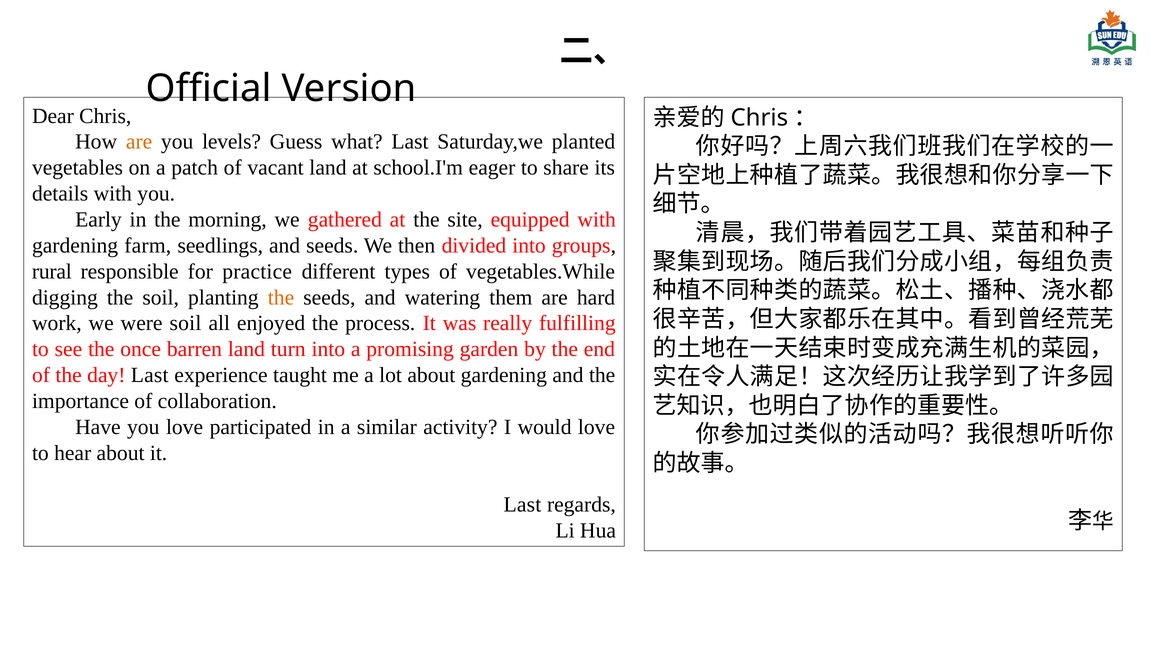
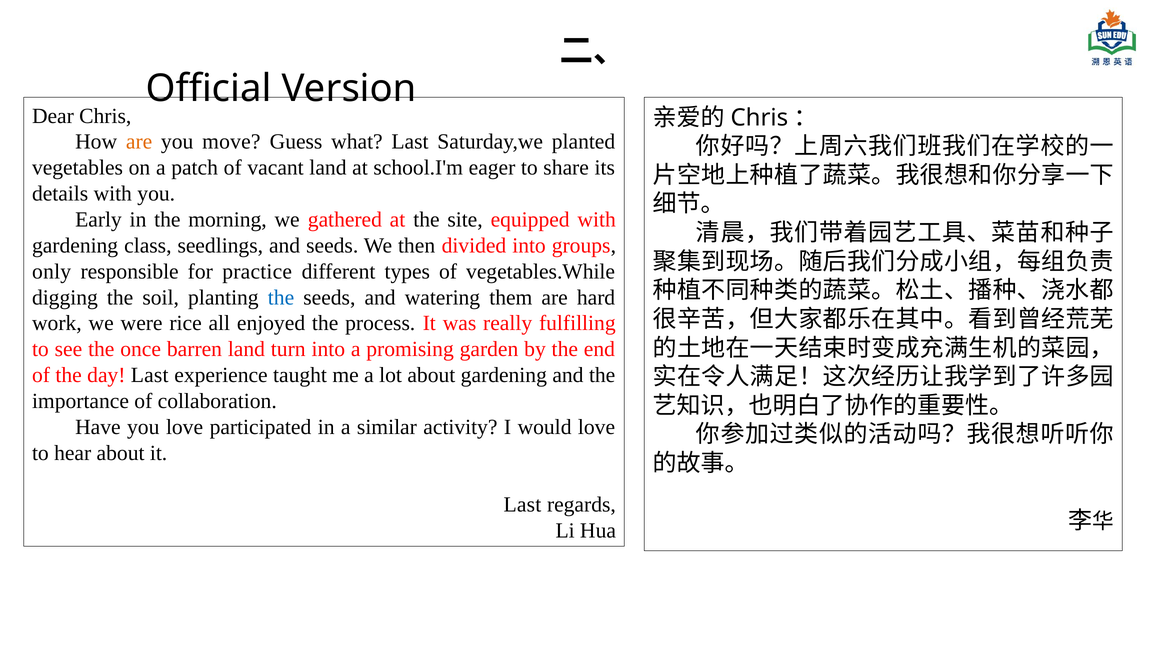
levels: levels -> move
farm: farm -> class
rural: rural -> only
the at (281, 297) colour: orange -> blue
were soil: soil -> rice
